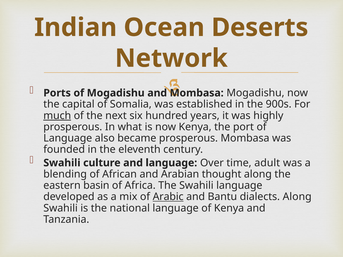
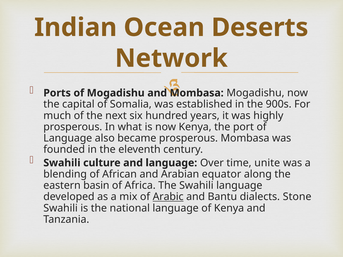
much underline: present -> none
adult: adult -> unite
thought: thought -> equator
dialects Along: Along -> Stone
